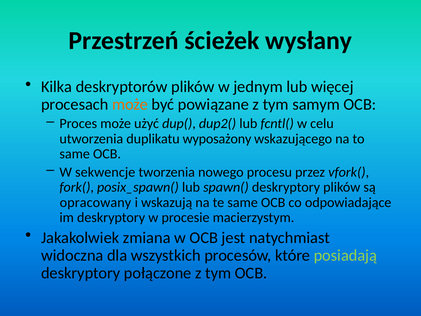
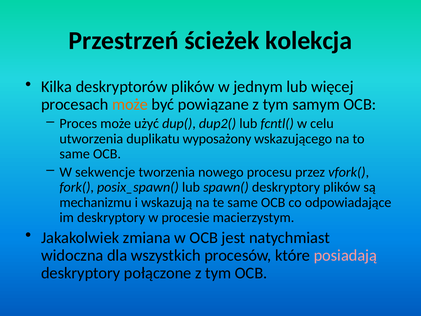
wysłany: wysłany -> kolekcja
opracowany: opracowany -> mechanizmu
posiadają colour: light green -> pink
